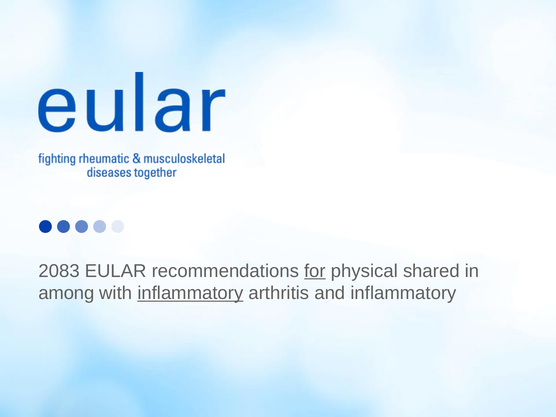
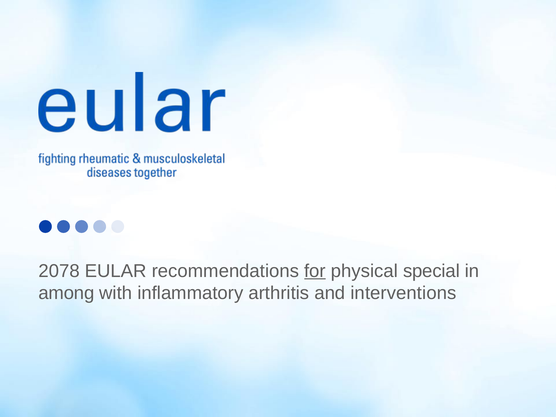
2083: 2083 -> 2078
shared: shared -> special
inflammatory at (190, 293) underline: present -> none
and inflammatory: inflammatory -> interventions
